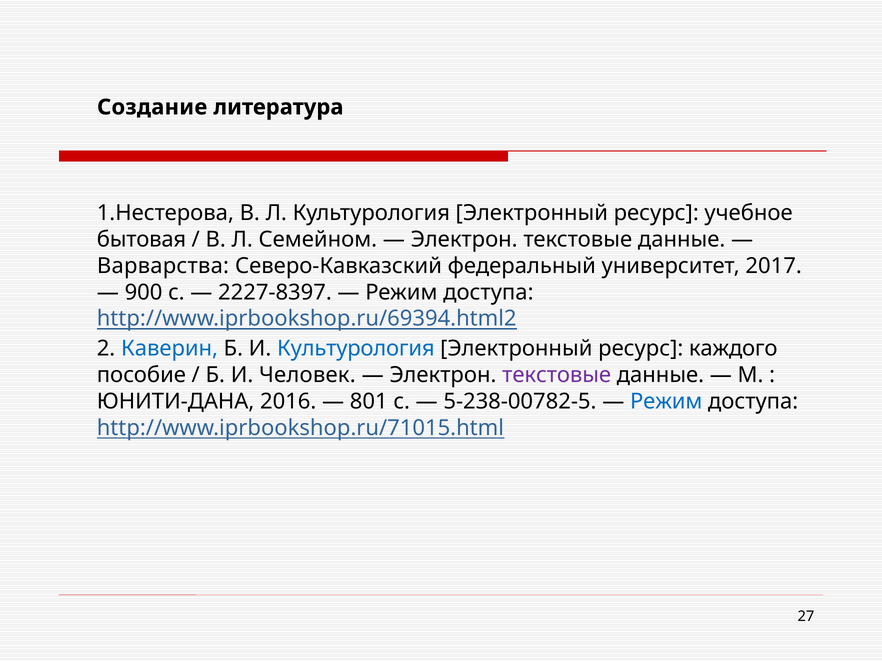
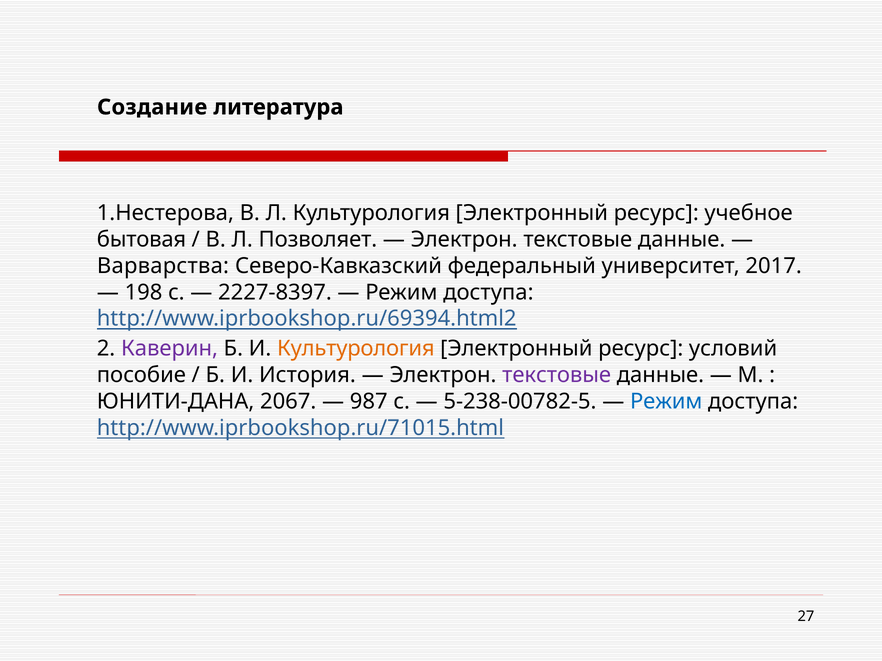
Семейном: Семейном -> Позволяет
900: 900 -> 198
Каверин colour: blue -> purple
Культурология at (356, 349) colour: blue -> orange
каждого: каждого -> условий
Человек: Человек -> История
2016: 2016 -> 2067
801: 801 -> 987
